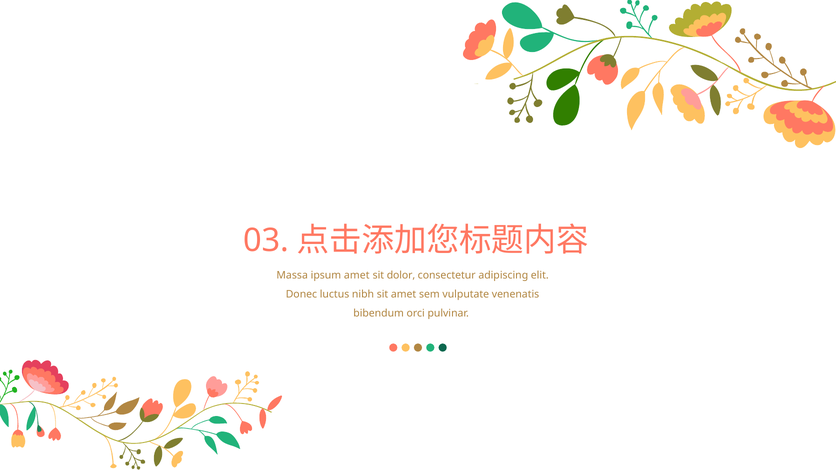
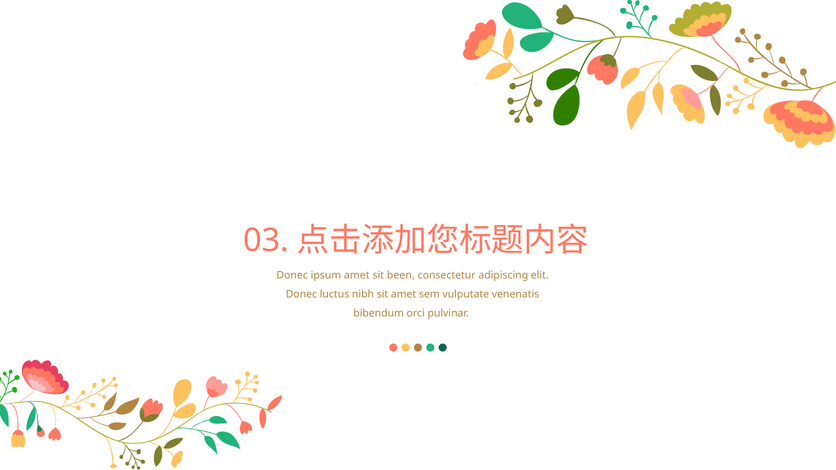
Massa at (292, 276): Massa -> Donec
dolor: dolor -> been
